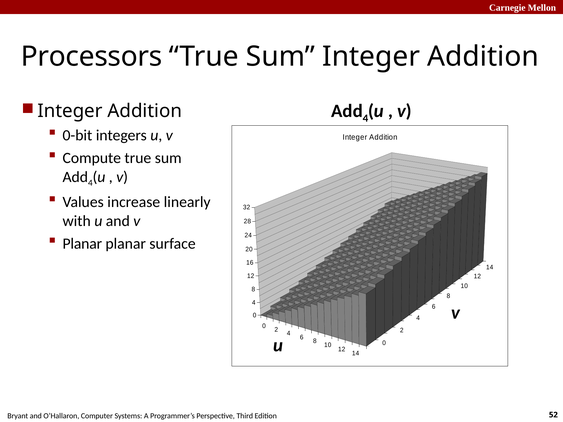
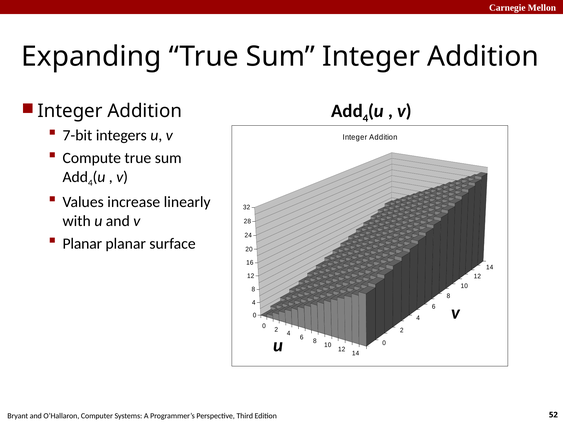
Processors: Processors -> Expanding
0-bit: 0-bit -> 7-bit
